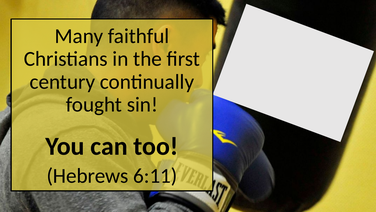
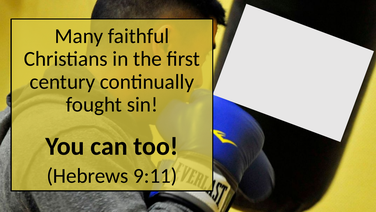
6:11: 6:11 -> 9:11
